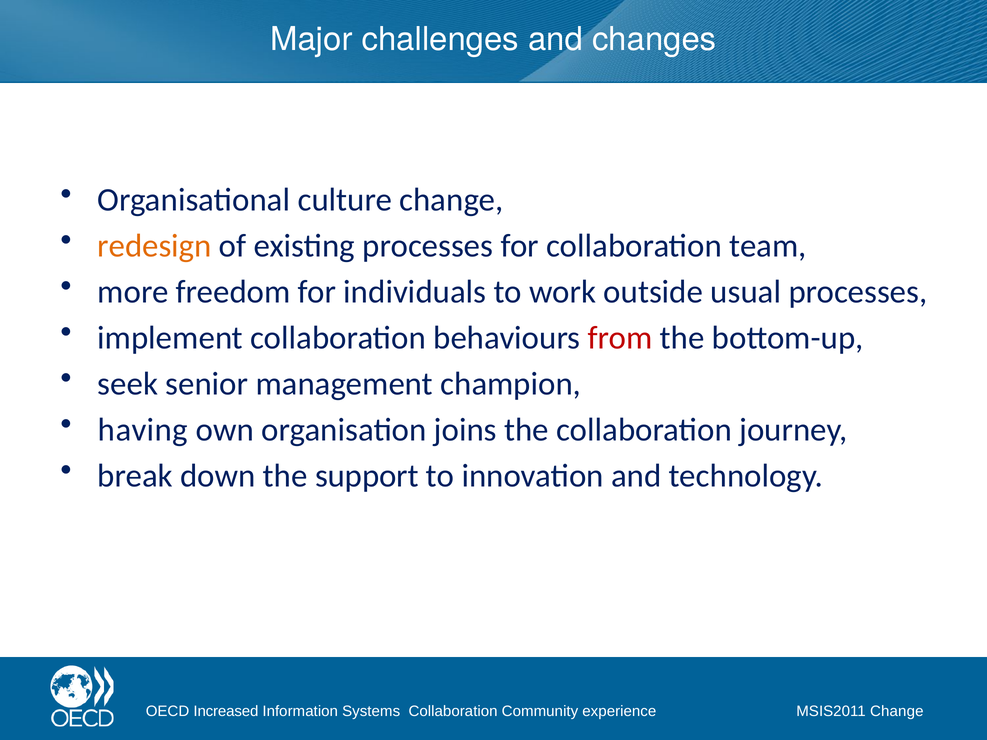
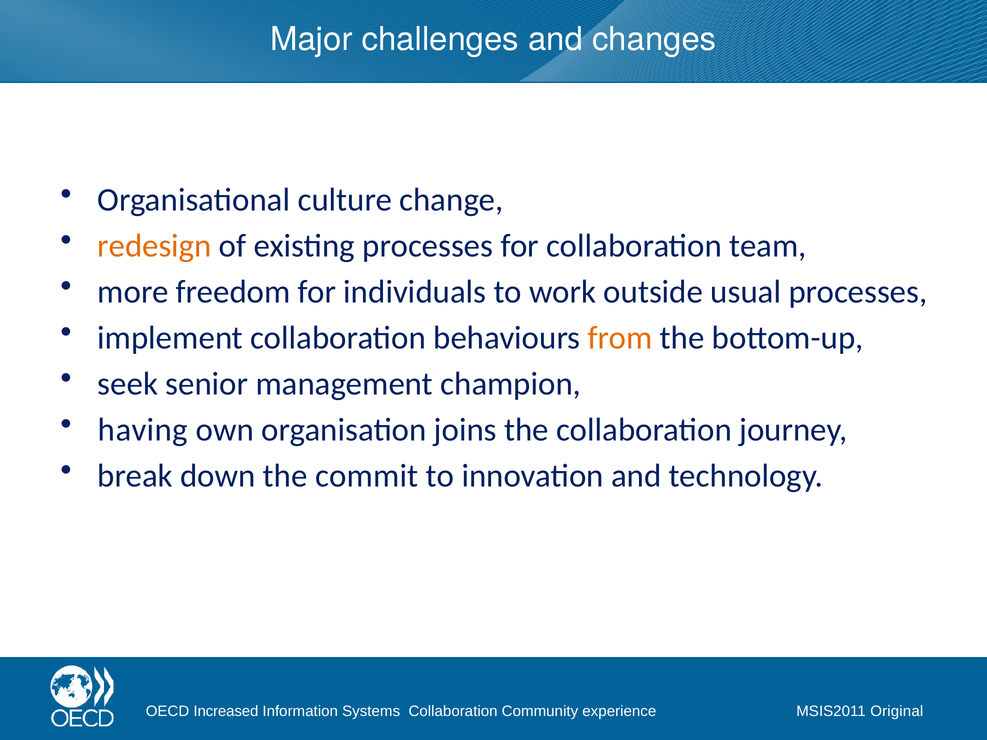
from colour: red -> orange
support: support -> commit
MSIS2011 Change: Change -> Original
